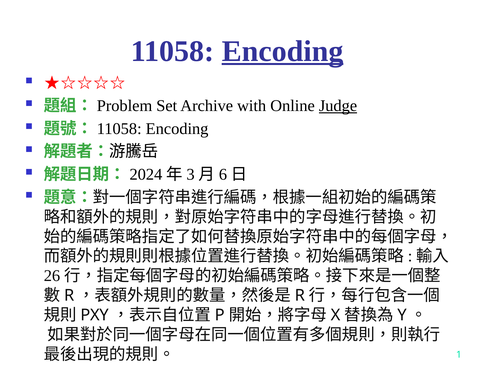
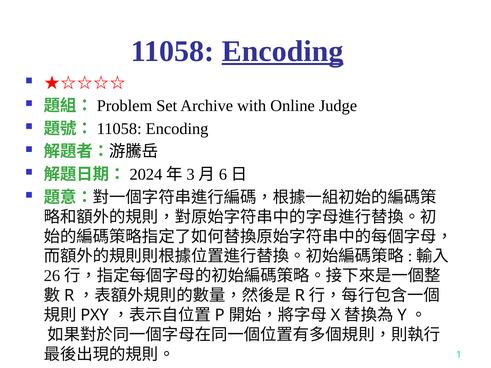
Judge underline: present -> none
